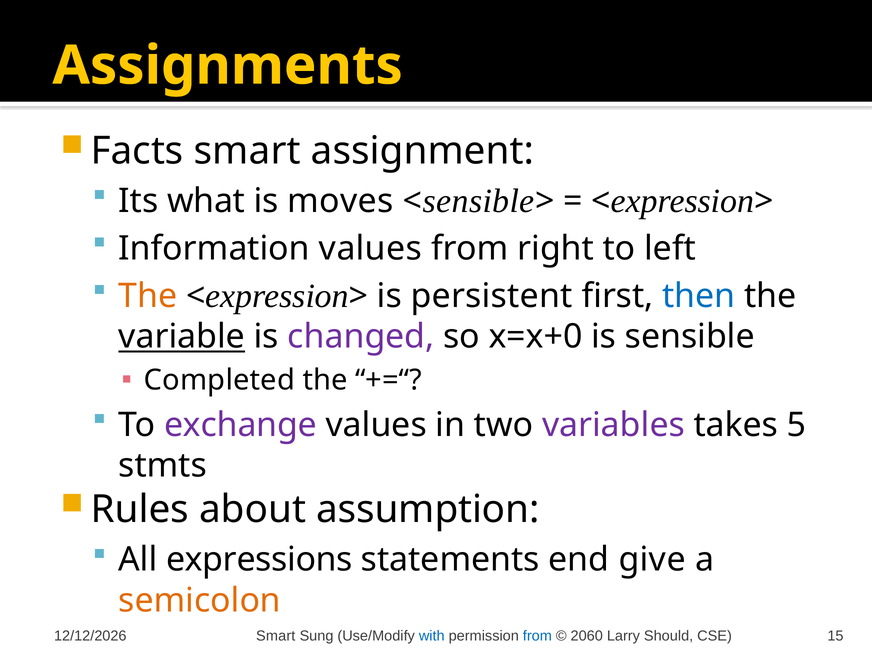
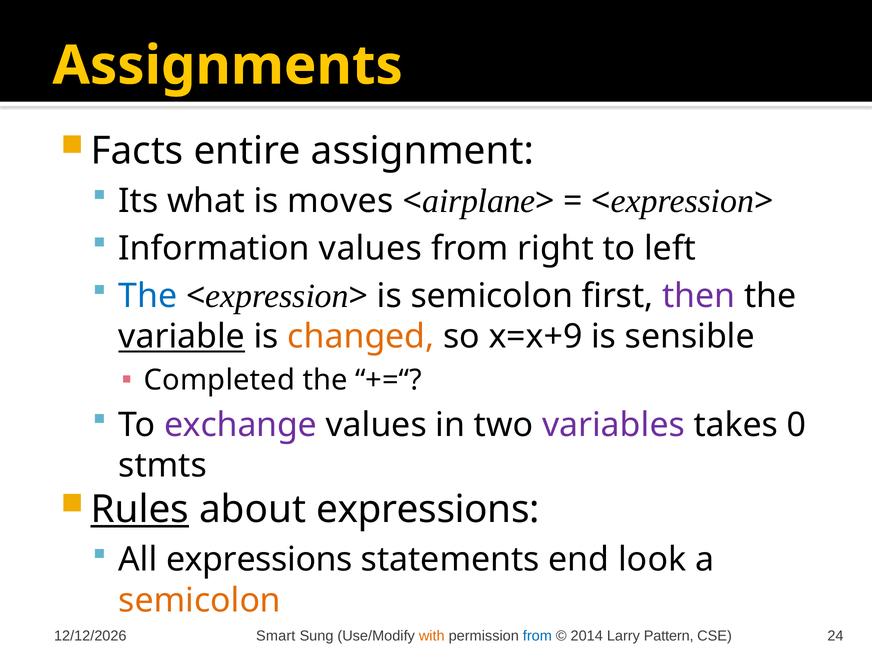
Facts smart: smart -> entire
sensible at (479, 201): sensible -> airplane
The at (148, 296) colour: orange -> blue
is persistent: persistent -> semicolon
then colour: blue -> purple
changed colour: purple -> orange
x=x+0: x=x+0 -> x=x+9
5: 5 -> 0
Rules underline: none -> present
about assumption: assumption -> expressions
give: give -> look
with colour: blue -> orange
2060: 2060 -> 2014
Should: Should -> Pattern
15: 15 -> 24
